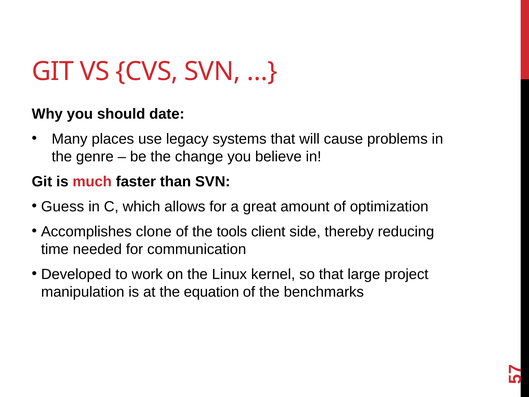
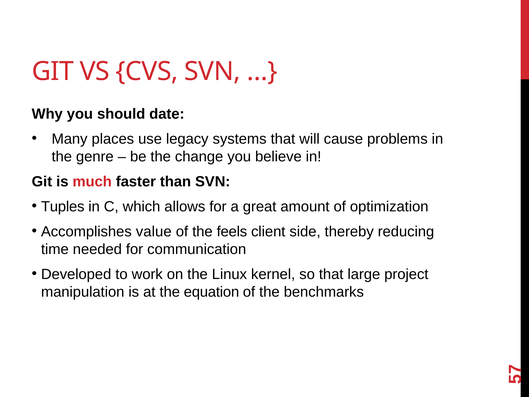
Guess: Guess -> Tuples
clone: clone -> value
tools: tools -> feels
